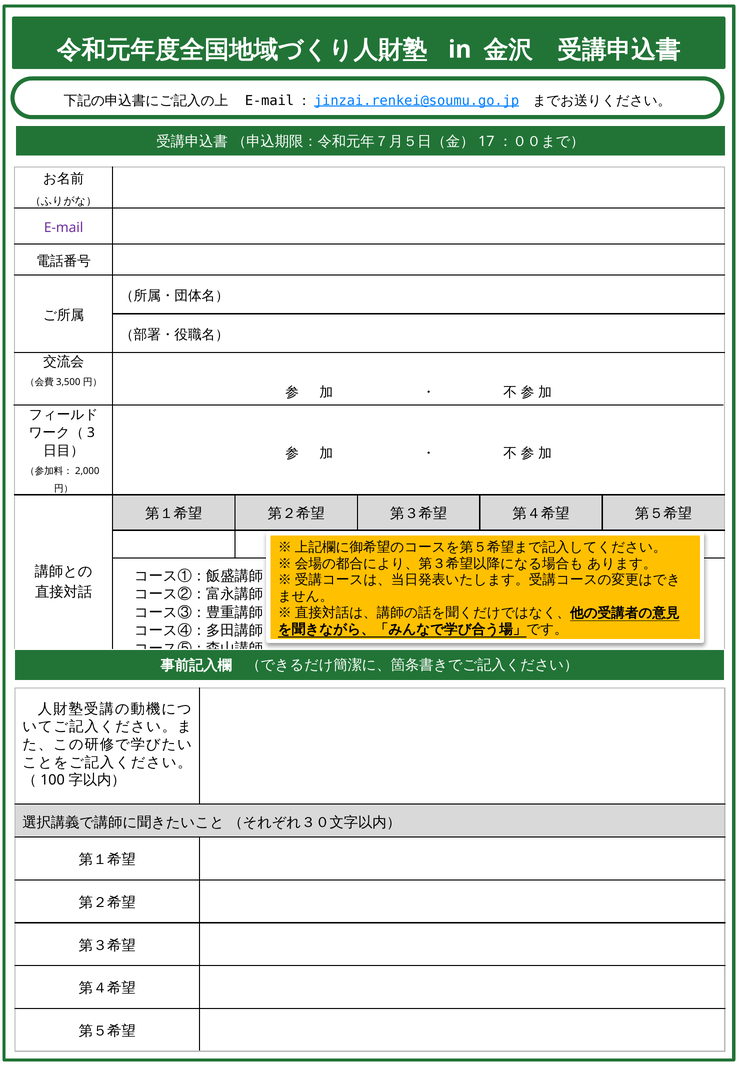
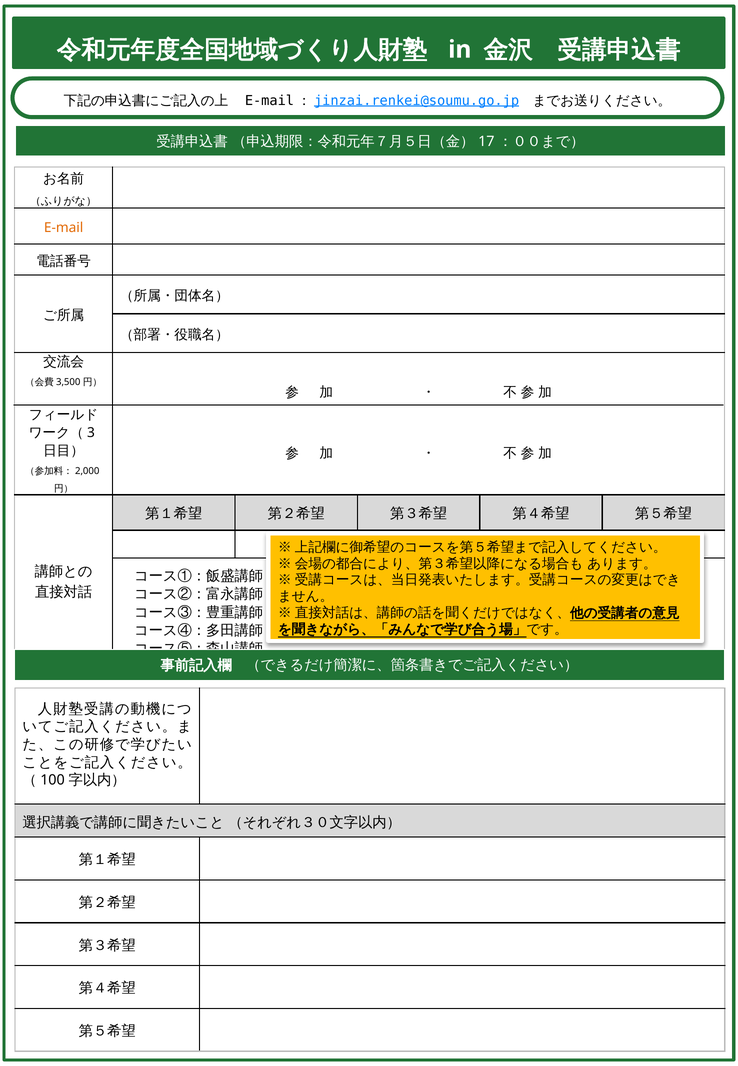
E-mail colour: purple -> orange
